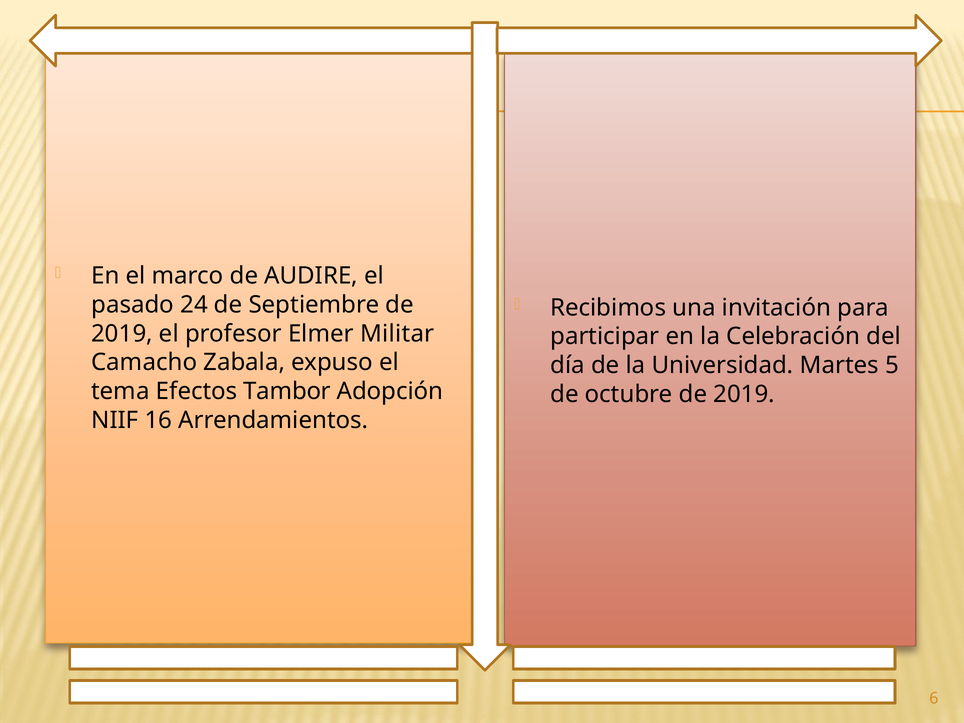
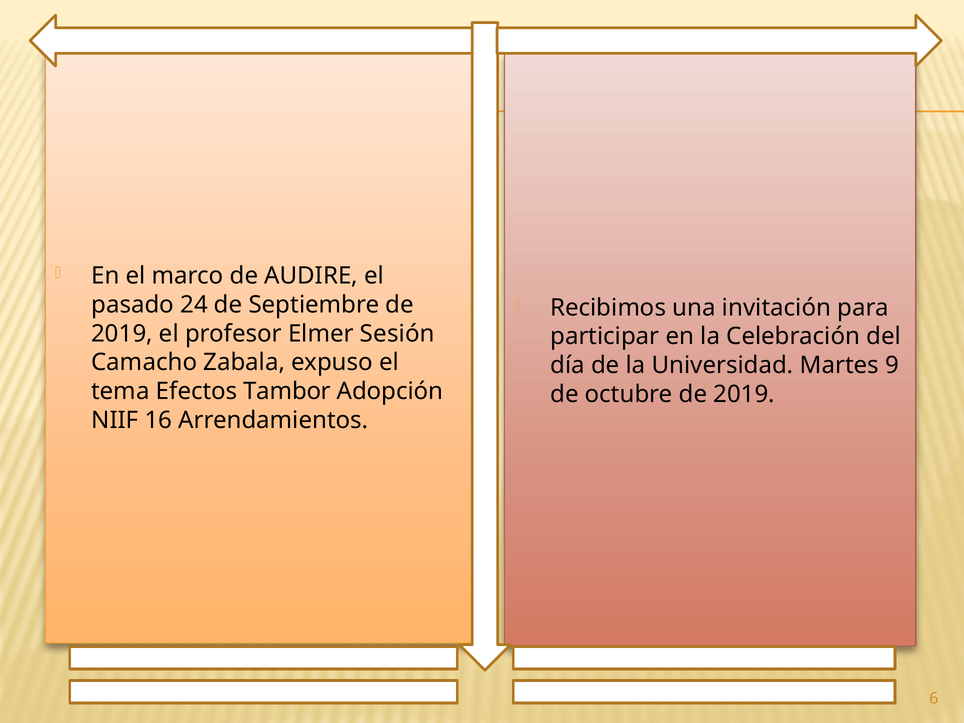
Militar: Militar -> Sesión
5: 5 -> 9
